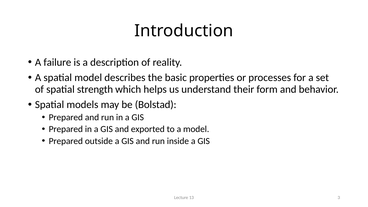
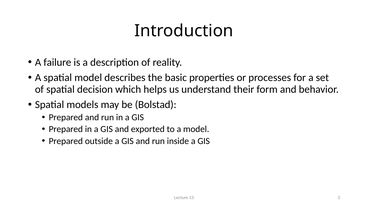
strength: strength -> decision
